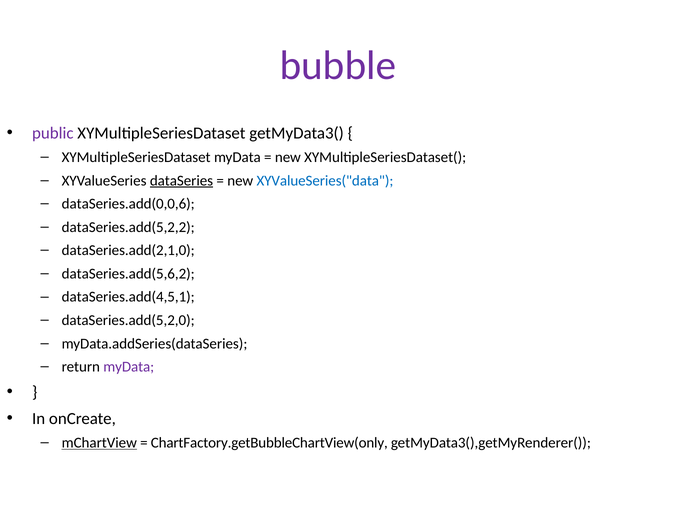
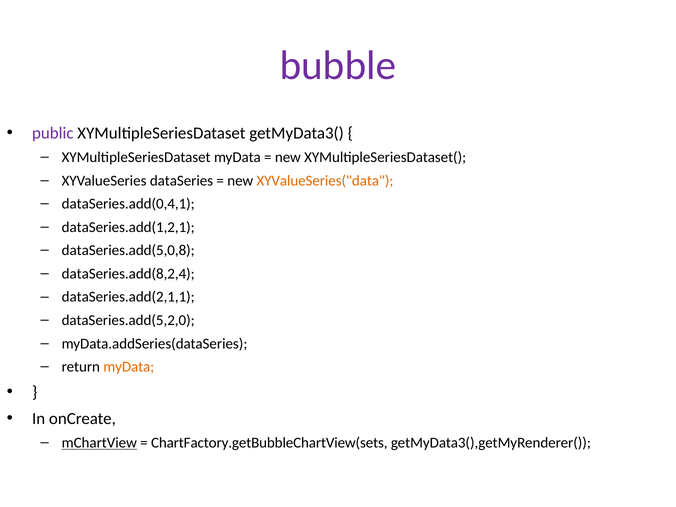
dataSeries underline: present -> none
XYValueSeries("data colour: blue -> orange
dataSeries.add(0,0,6: dataSeries.add(0,0,6 -> dataSeries.add(0,4,1
dataSeries.add(5,2,2: dataSeries.add(5,2,2 -> dataSeries.add(1,2,1
dataSeries.add(2,1,0: dataSeries.add(2,1,0 -> dataSeries.add(5,0,8
dataSeries.add(5,6,2: dataSeries.add(5,6,2 -> dataSeries.add(8,2,4
dataSeries.add(4,5,1: dataSeries.add(4,5,1 -> dataSeries.add(2,1,1
myData at (129, 367) colour: purple -> orange
ChartFactory.getBubbleChartView(only: ChartFactory.getBubbleChartView(only -> ChartFactory.getBubbleChartView(sets
